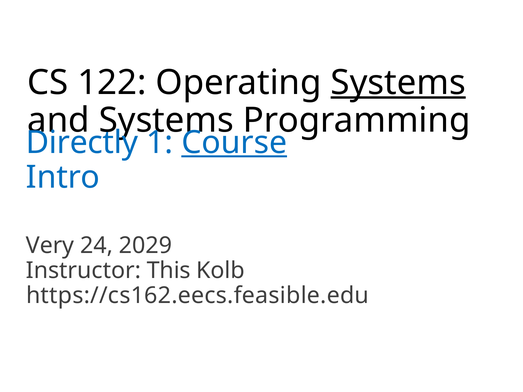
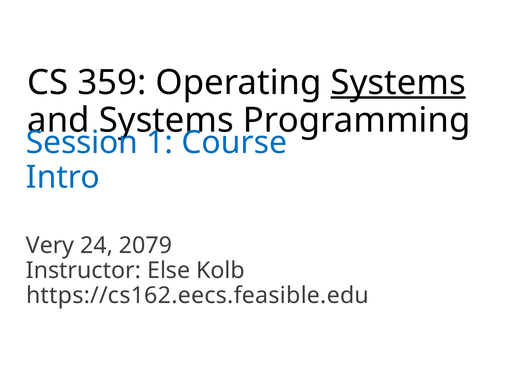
122: 122 -> 359
Directly: Directly -> Session
Course underline: present -> none
2029: 2029 -> 2079
This: This -> Else
